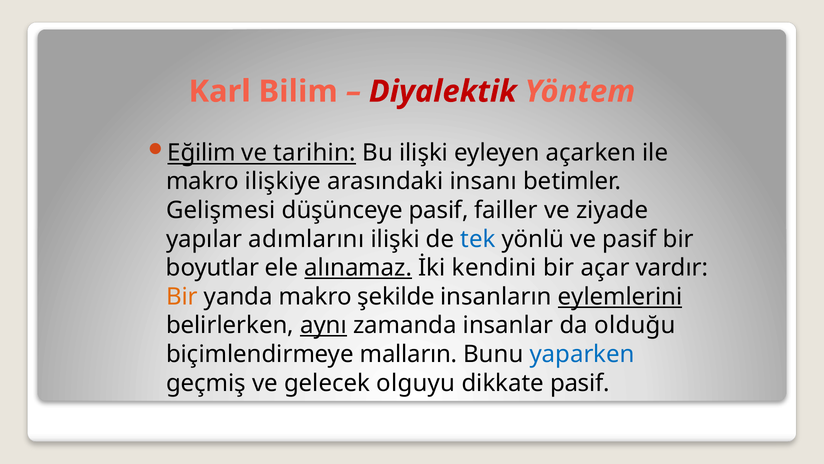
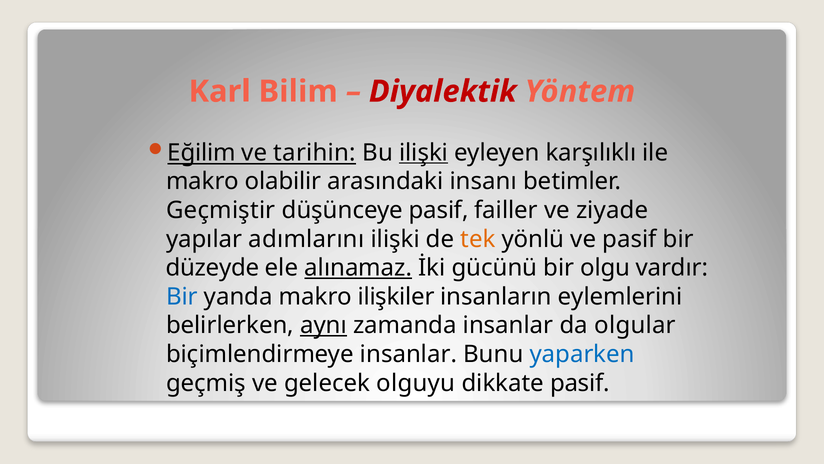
ilişki at (424, 153) underline: none -> present
açarken: açarken -> karşılıklı
ilişkiye: ilişkiye -> olabilir
Gelişmesi: Gelişmesi -> Geçmiştir
tek colour: blue -> orange
boyutlar: boyutlar -> düzeyde
kendini: kendini -> gücünü
açar: açar -> olgu
Bir at (182, 296) colour: orange -> blue
şekilde: şekilde -> ilişkiler
eylemlerini underline: present -> none
olduğu: olduğu -> olgular
biçimlendirmeye malların: malların -> insanlar
